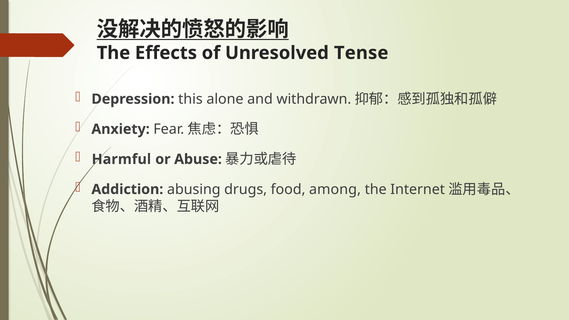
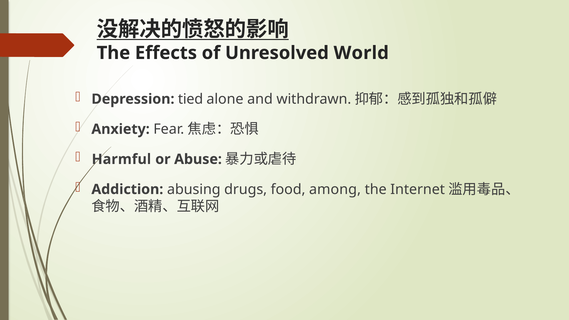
Tense: Tense -> World
this: this -> tied
